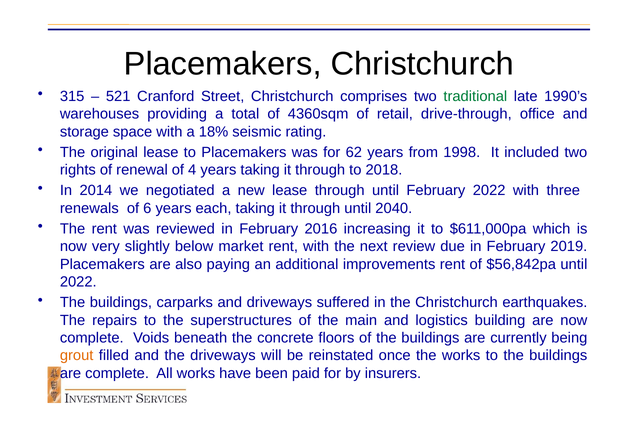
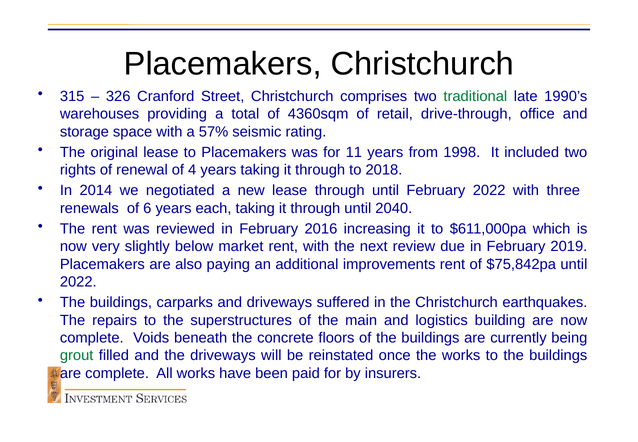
521: 521 -> 326
18%: 18% -> 57%
62: 62 -> 11
$56,842pa: $56,842pa -> $75,842pa
grout colour: orange -> green
